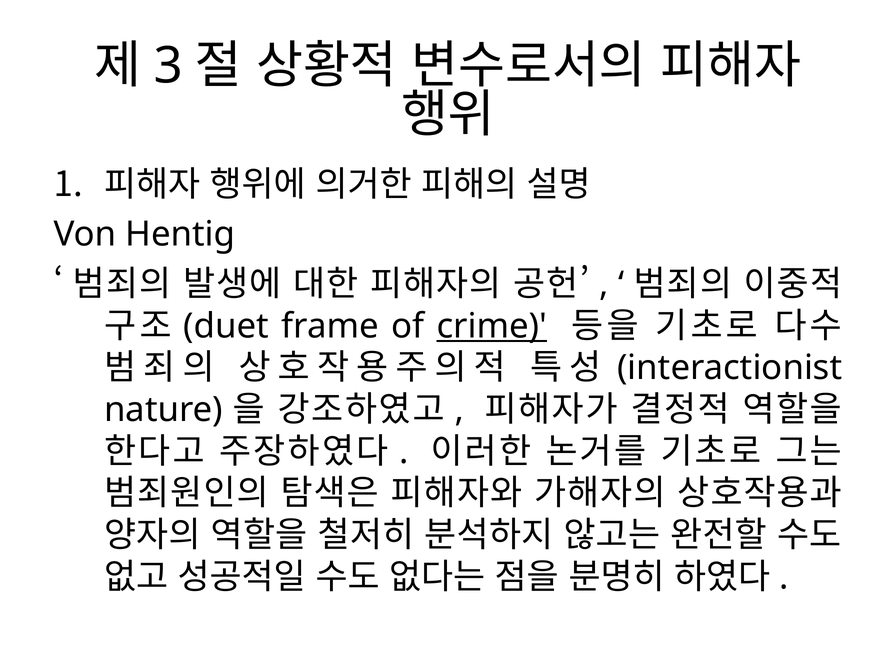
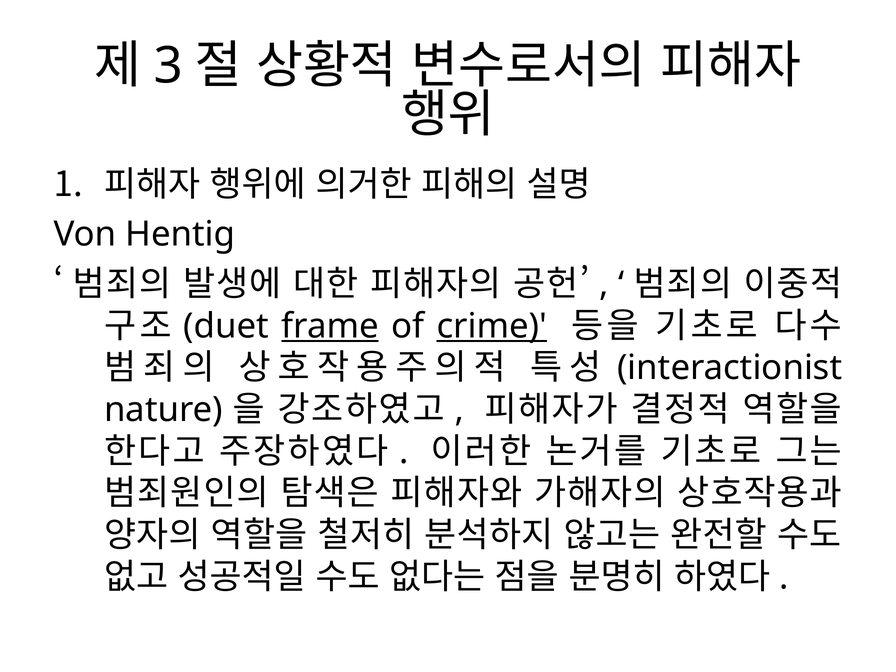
frame underline: none -> present
